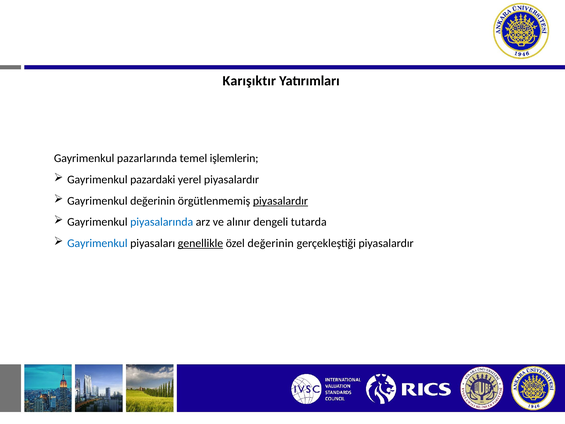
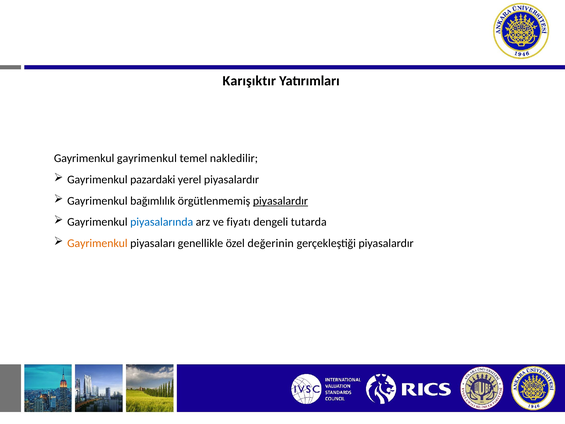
Gayrimenkul pazarlarında: pazarlarında -> gayrimenkul
işlemlerin: işlemlerin -> nakledilir
Gayrimenkul değerinin: değerinin -> bağımlılık
alınır: alınır -> fiyatı
Gayrimenkul at (97, 243) colour: blue -> orange
genellikle underline: present -> none
